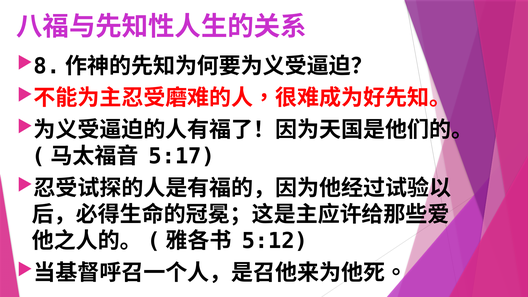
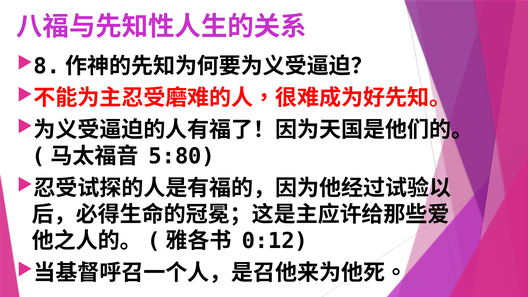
5:17: 5:17 -> 5:80
5:12: 5:12 -> 0:12
